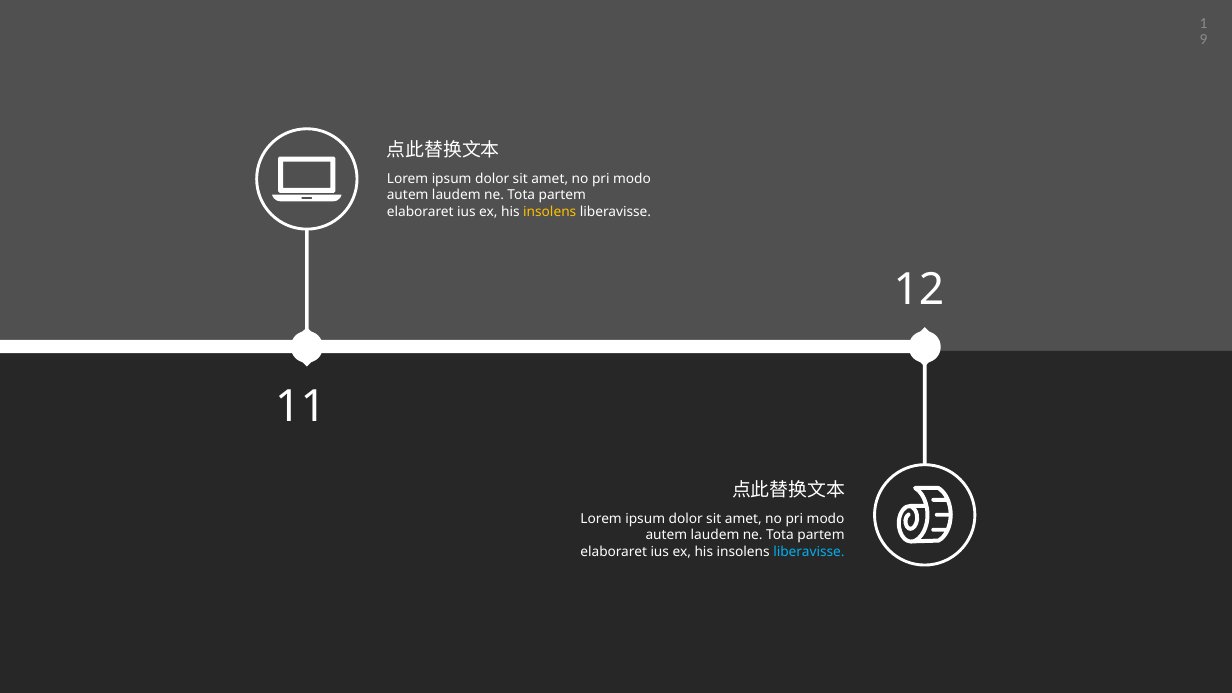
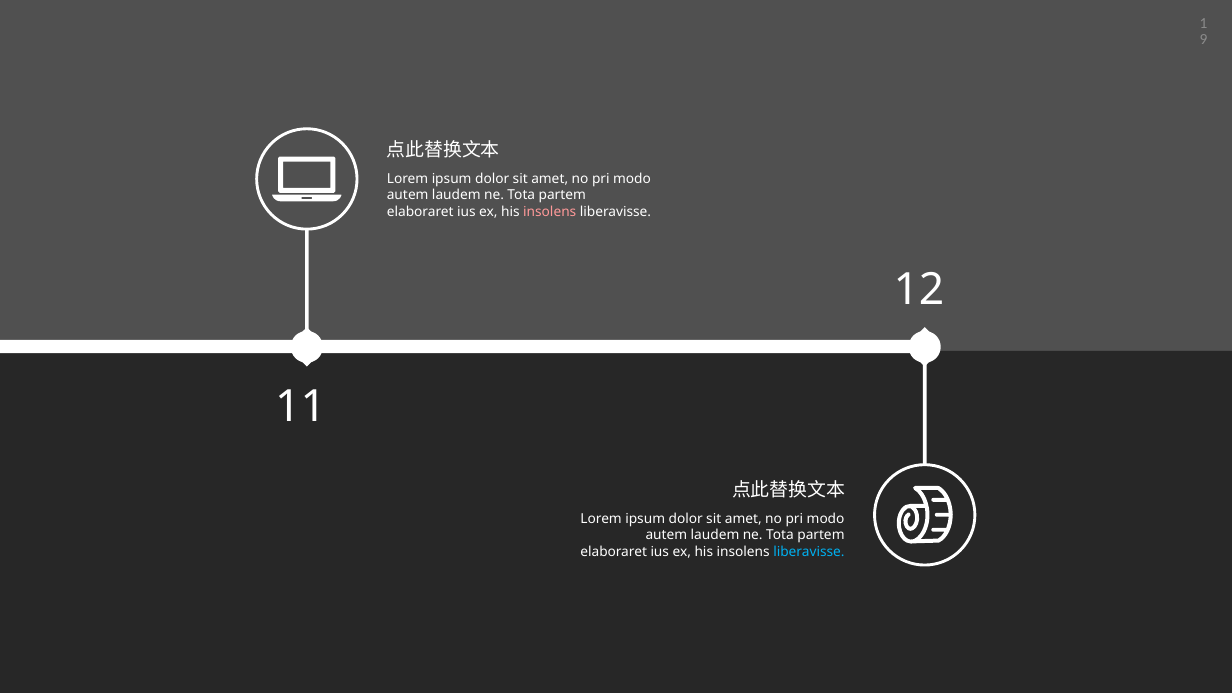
insolens at (550, 212) colour: yellow -> pink
